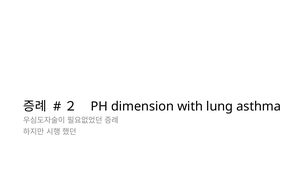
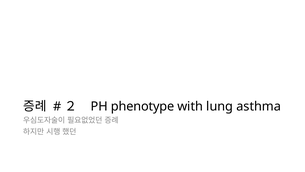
dimension: dimension -> phenotype
